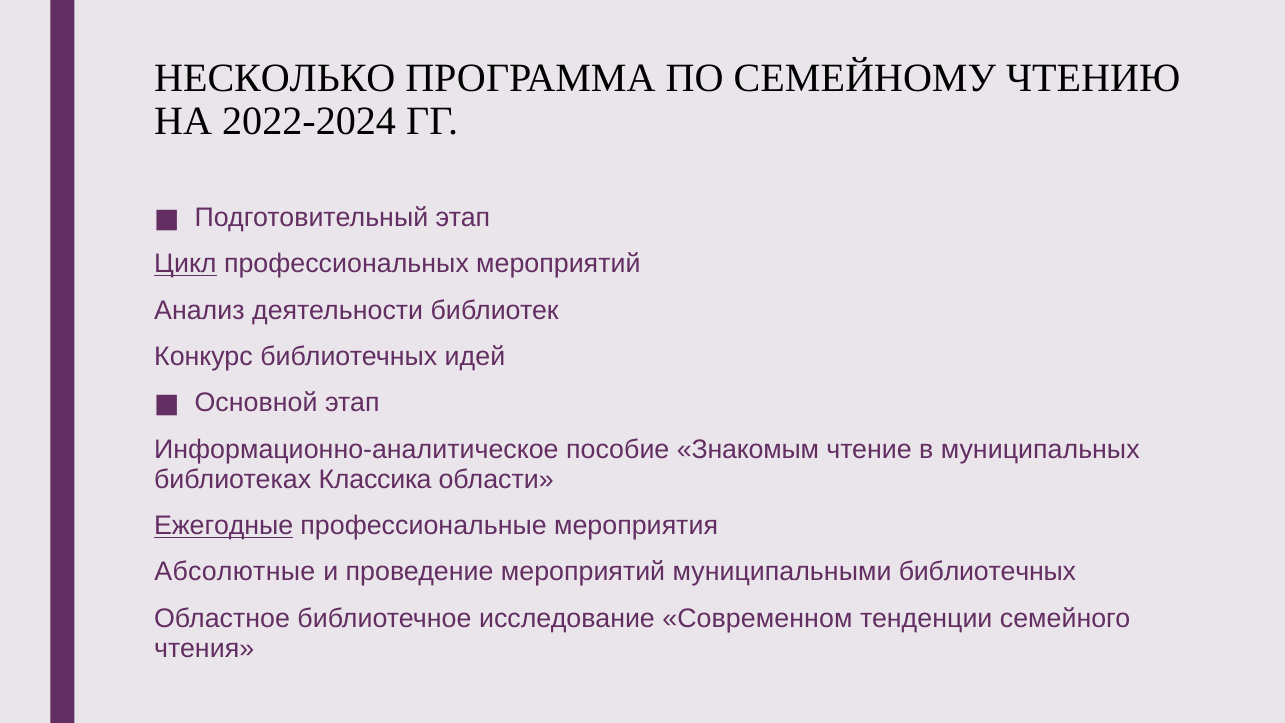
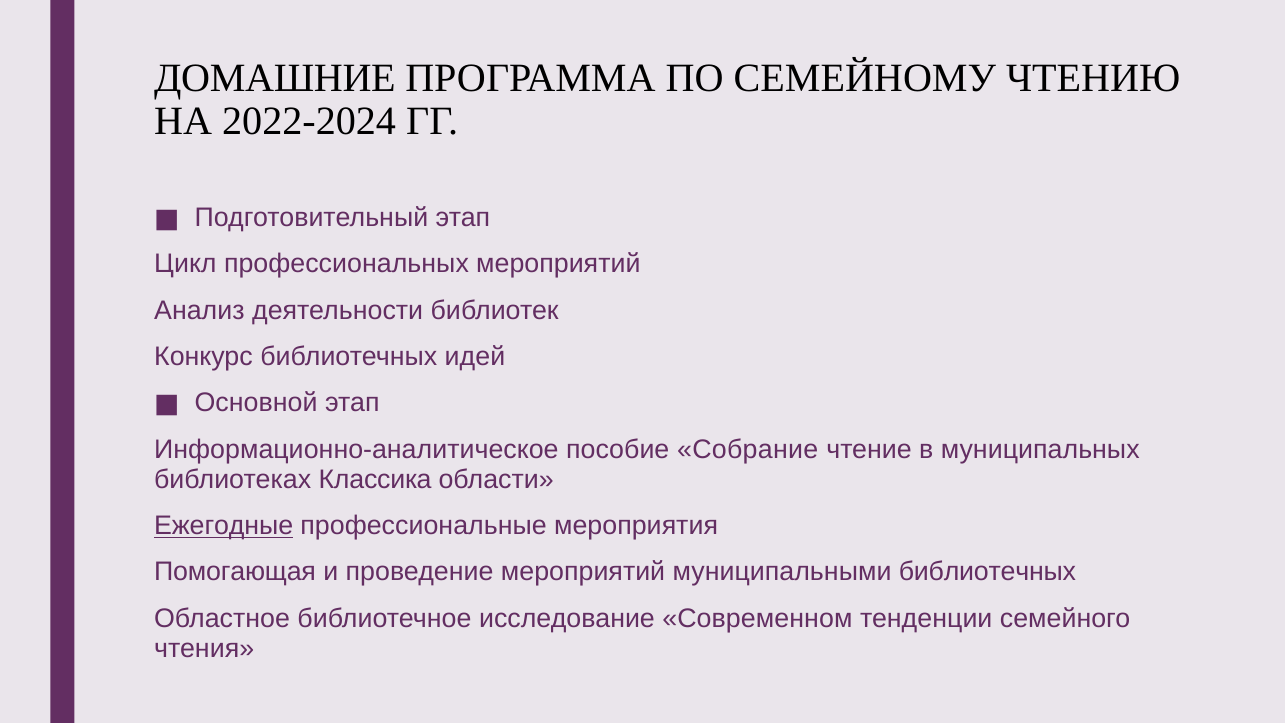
НЕСКОЛЬКО: НЕСКОЛЬКО -> ДОМАШНИЕ
Цикл underline: present -> none
Знакомым: Знакомым -> Собрание
Абсолютные: Абсолютные -> Помогающая
